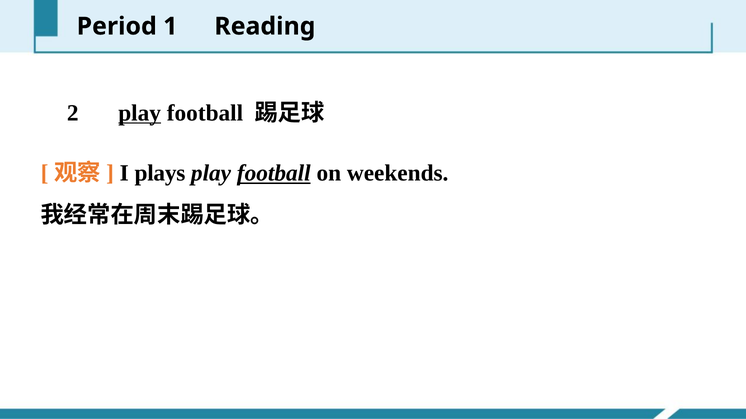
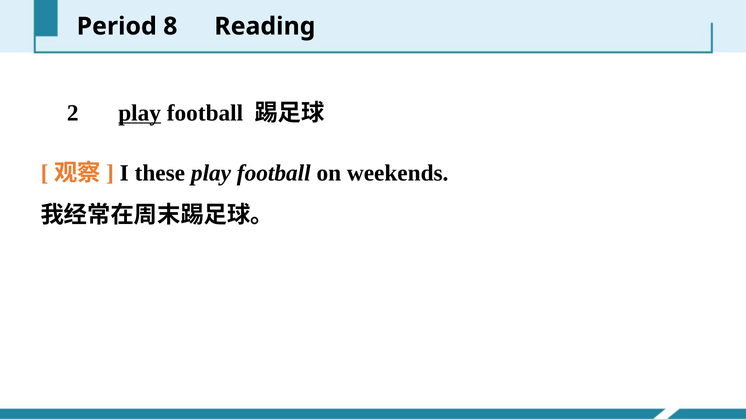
1: 1 -> 8
plays: plays -> these
football at (274, 173) underline: present -> none
